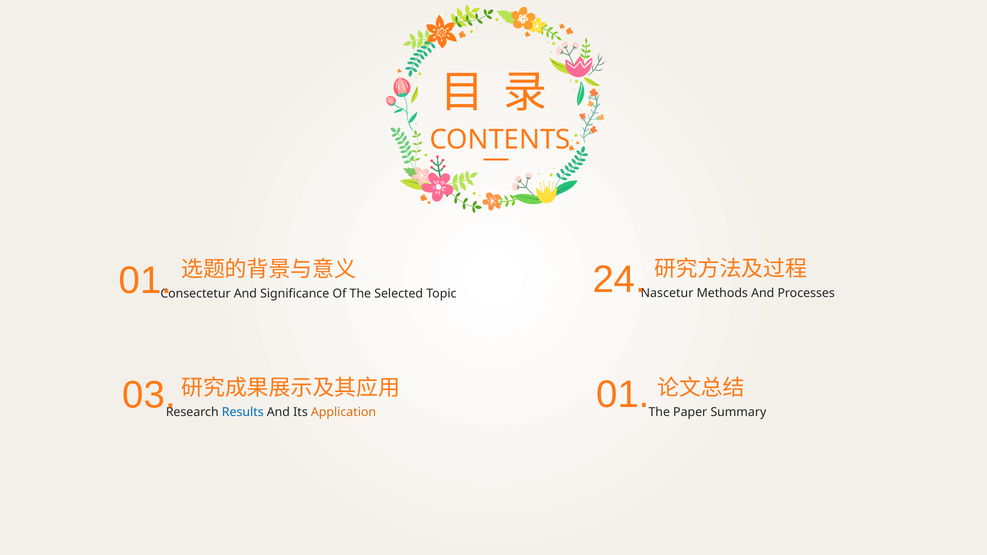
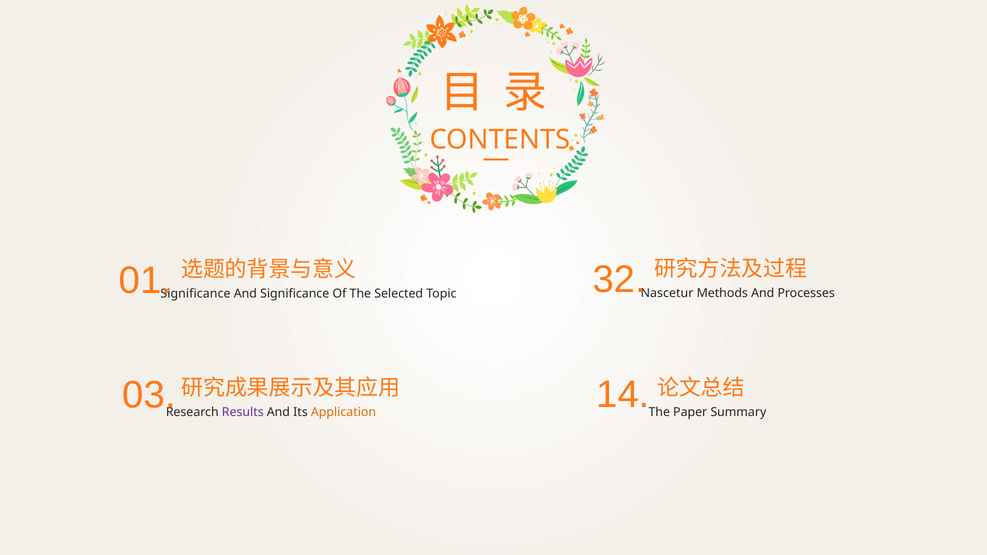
24: 24 -> 32
Consectetur at (196, 294): Consectetur -> Significance
03 01: 01 -> 14
Results colour: blue -> purple
